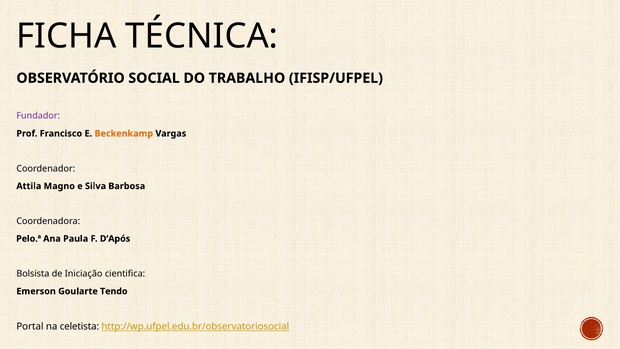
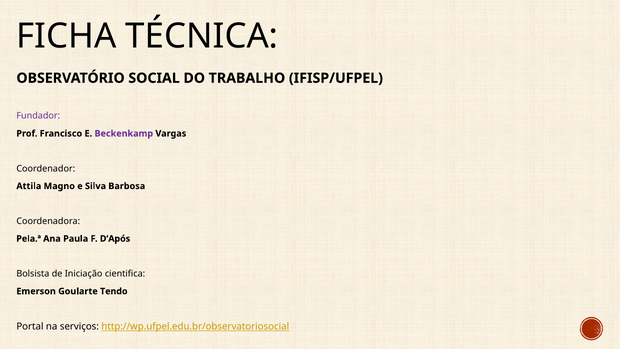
Beckenkamp colour: orange -> purple
Pelo.ª: Pelo.ª -> Pela.ª
celetista: celetista -> serviços
